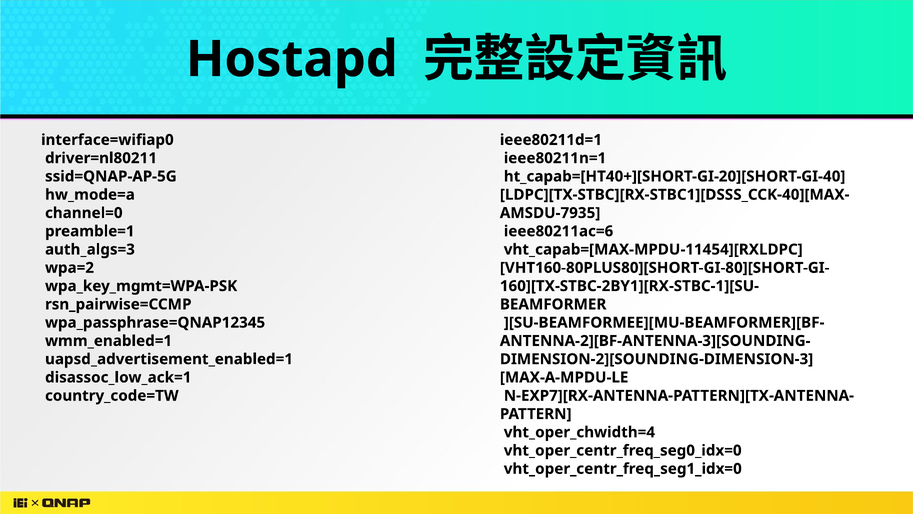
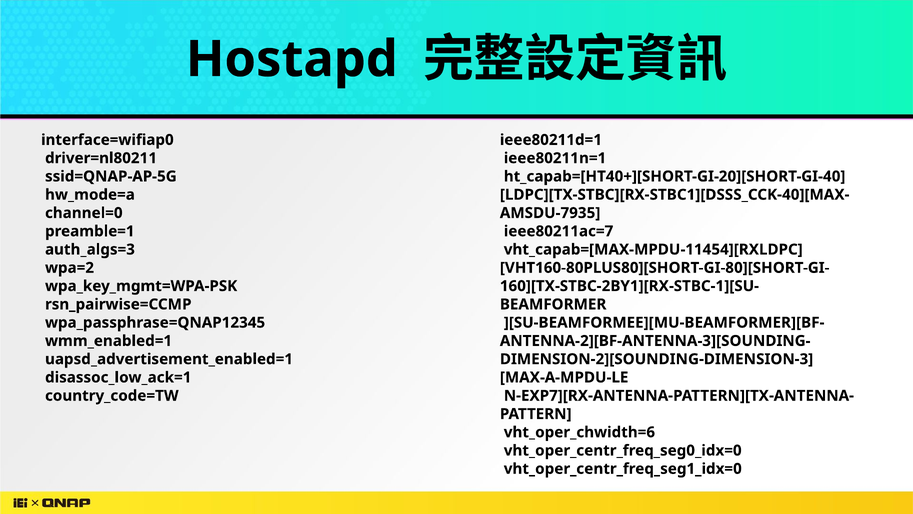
ieee80211ac=6: ieee80211ac=6 -> ieee80211ac=7
vht_oper_chwidth=4: vht_oper_chwidth=4 -> vht_oper_chwidth=6
